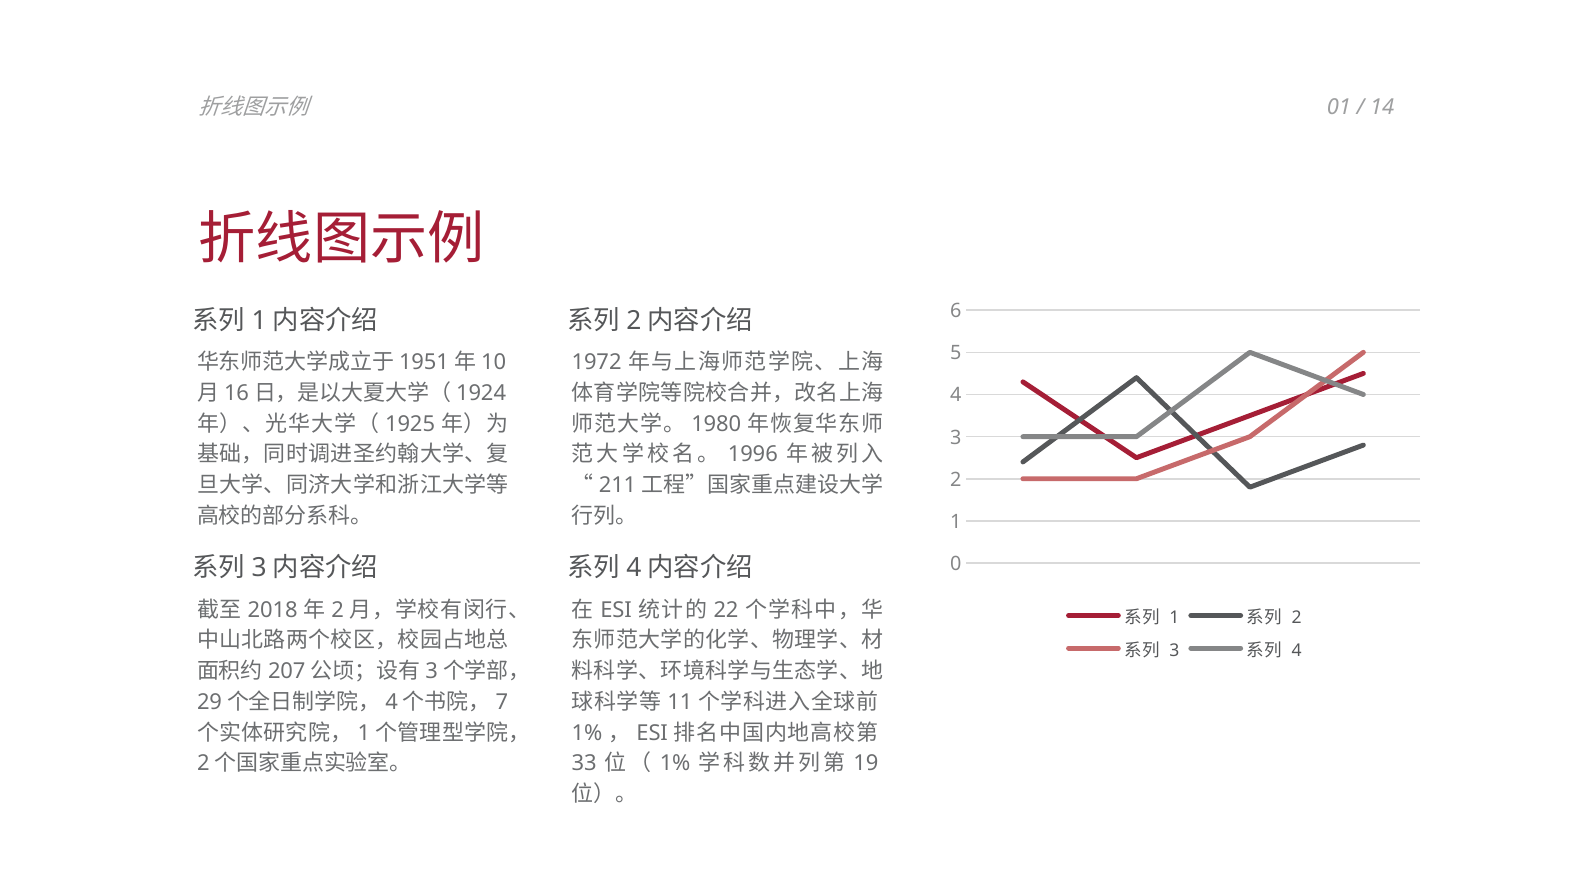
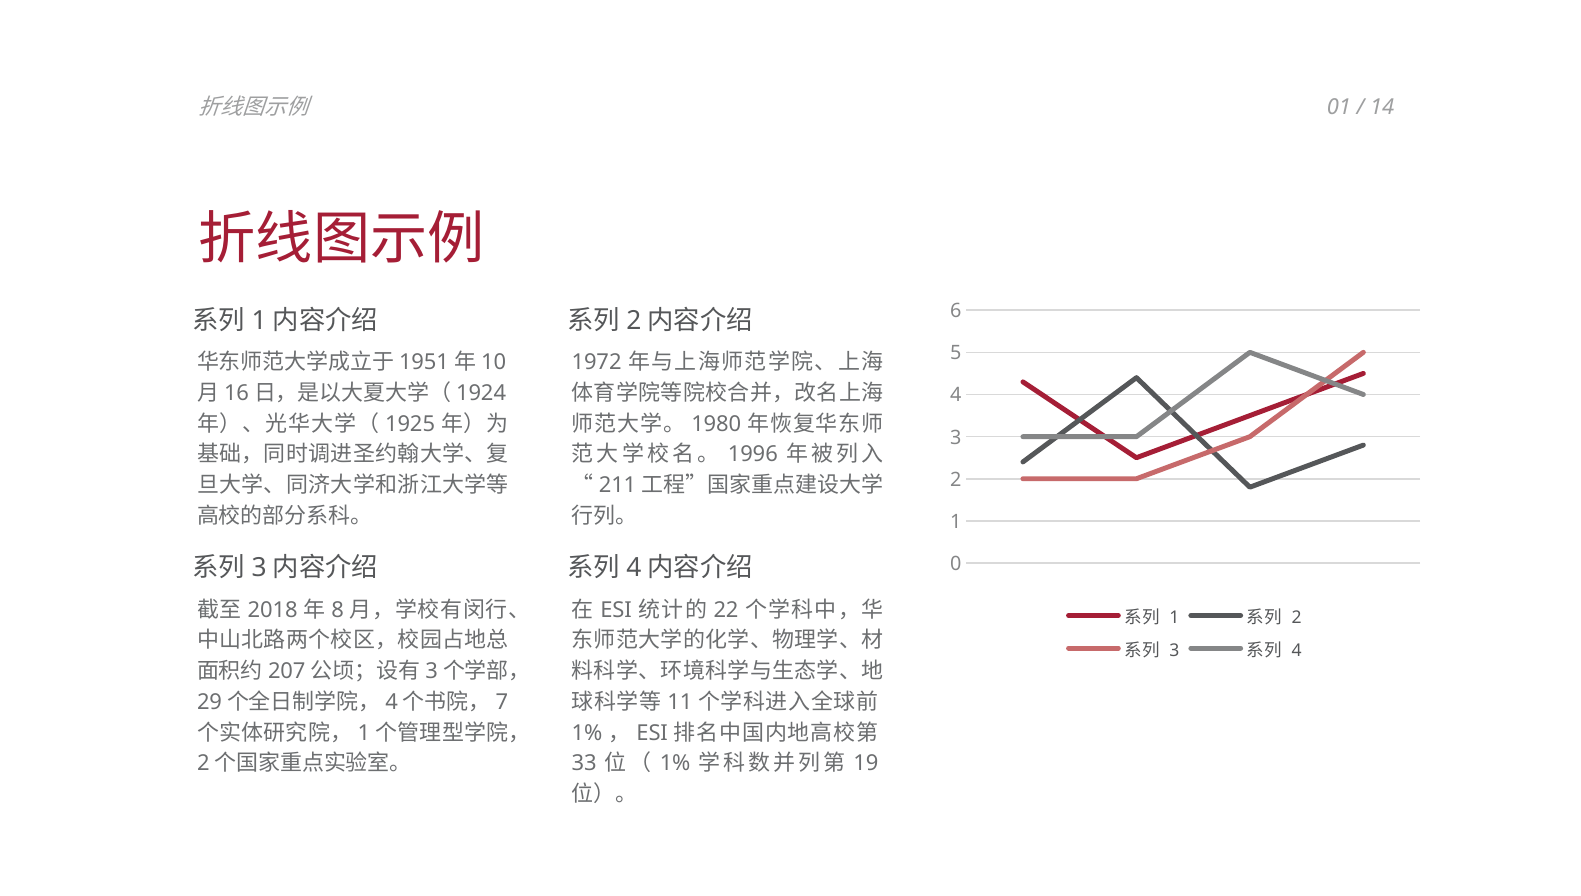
2 at (338, 610): 2 -> 8
